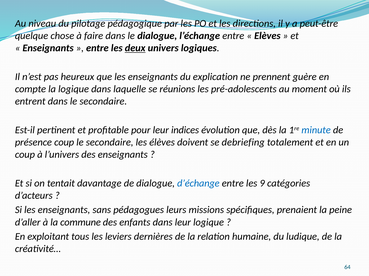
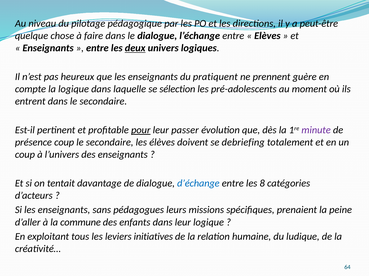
explication: explication -> pratiquent
réunions: réunions -> sélection
pour underline: none -> present
indices: indices -> passer
minute colour: blue -> purple
9: 9 -> 8
dernières: dernières -> initiatives
